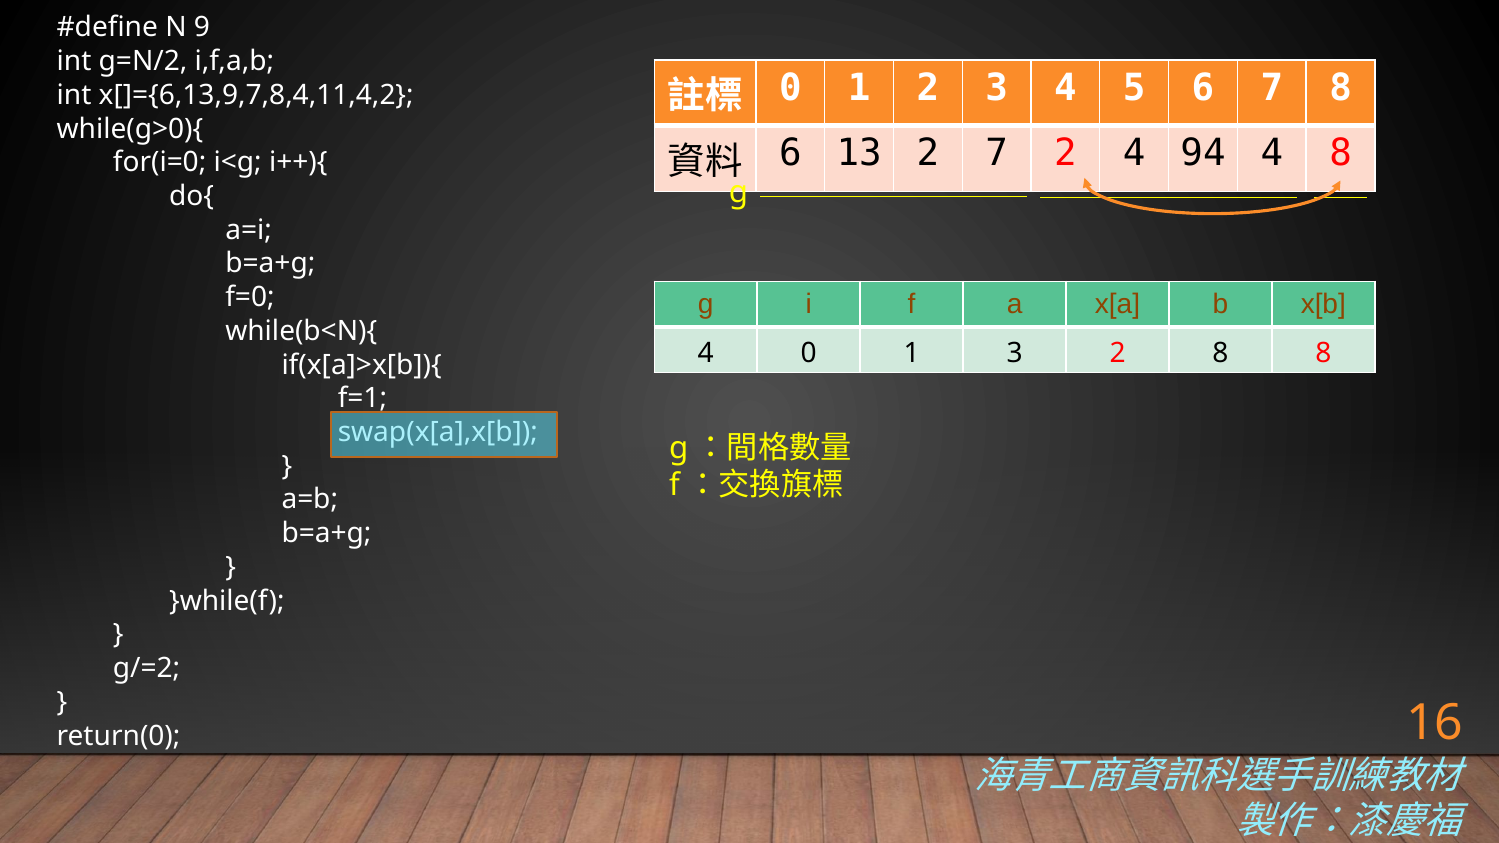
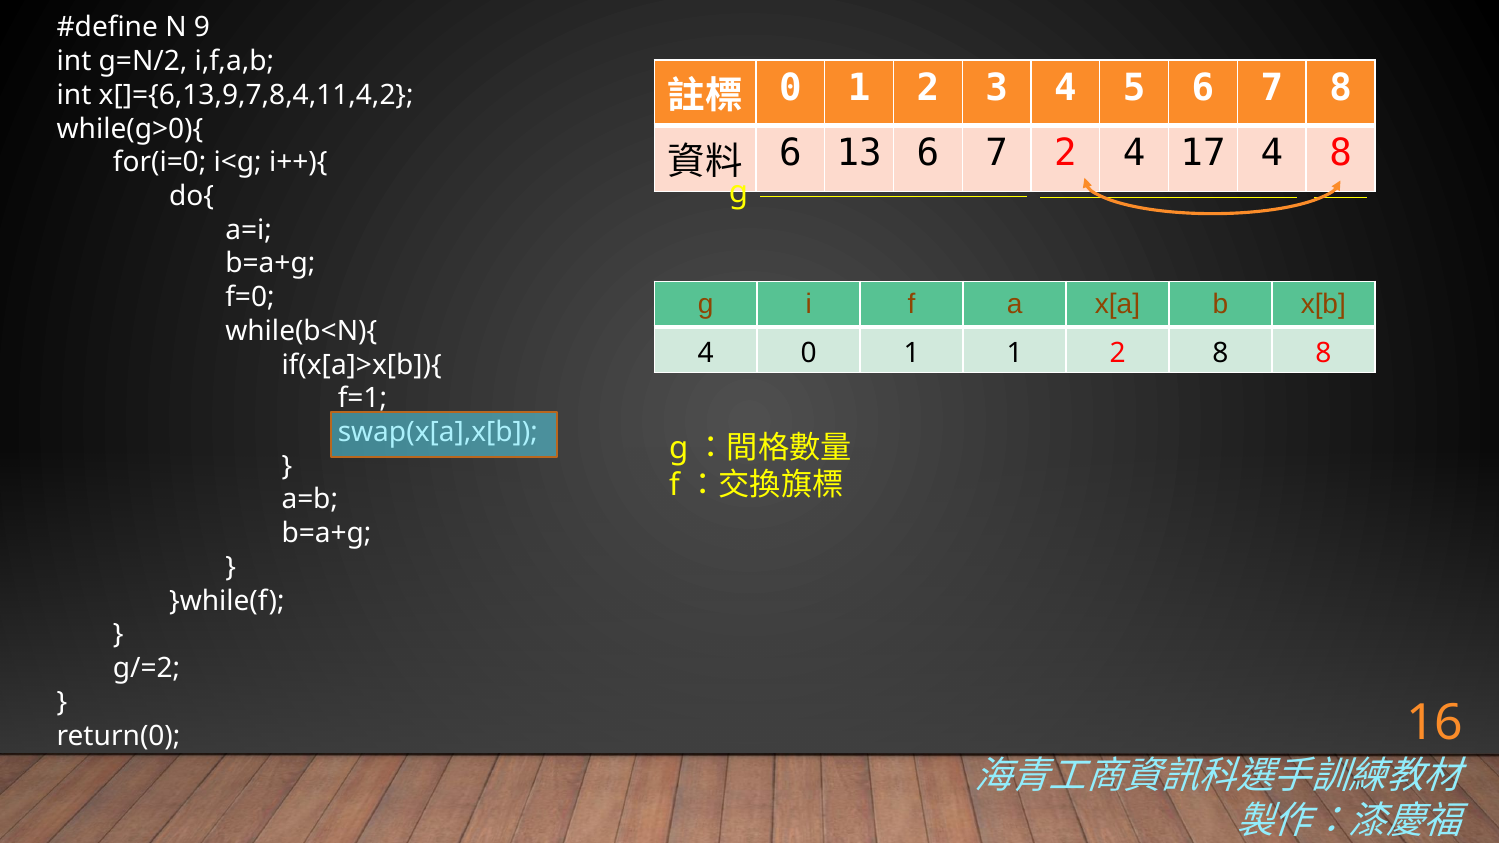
13 2: 2 -> 6
94: 94 -> 17
1 3: 3 -> 1
